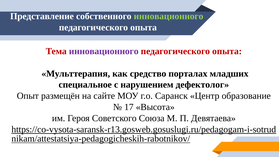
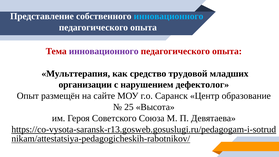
инновационного at (169, 16) colour: light green -> light blue
порталах: порталах -> трудовой
специальное: специальное -> организации
17: 17 -> 25
